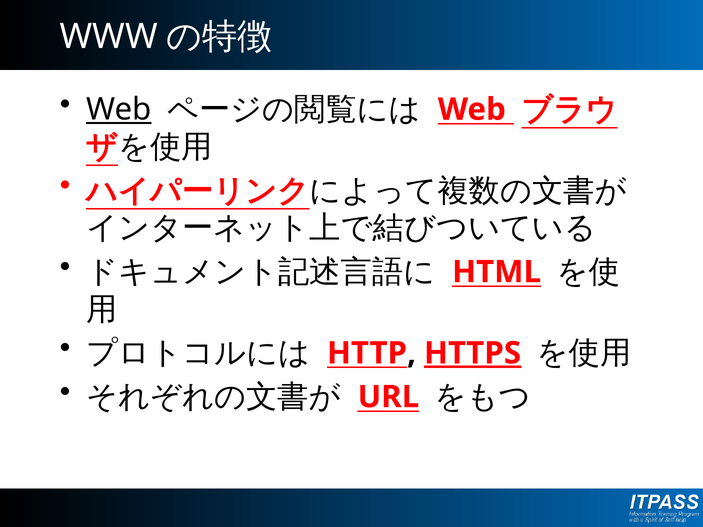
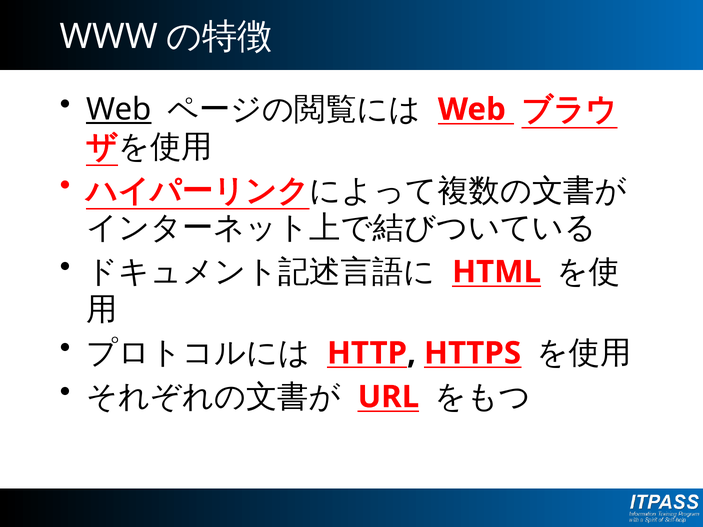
HTTPS underline: present -> none
